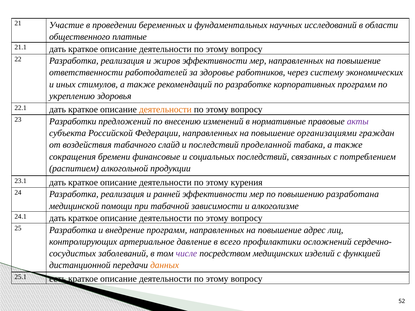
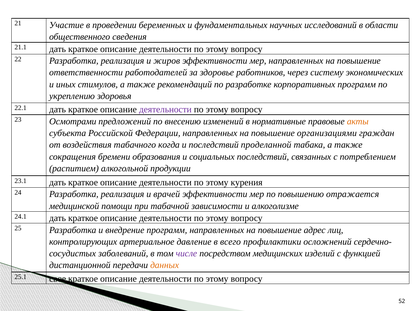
платные: платные -> сведения
деятельности at (165, 110) colour: orange -> purple
Разработки: Разработки -> Осмотрами
акты colour: purple -> orange
слайд: слайд -> когда
финансовые: финансовые -> образования
ранней: ранней -> врачей
разработана: разработана -> отражается
есть: есть -> свое
